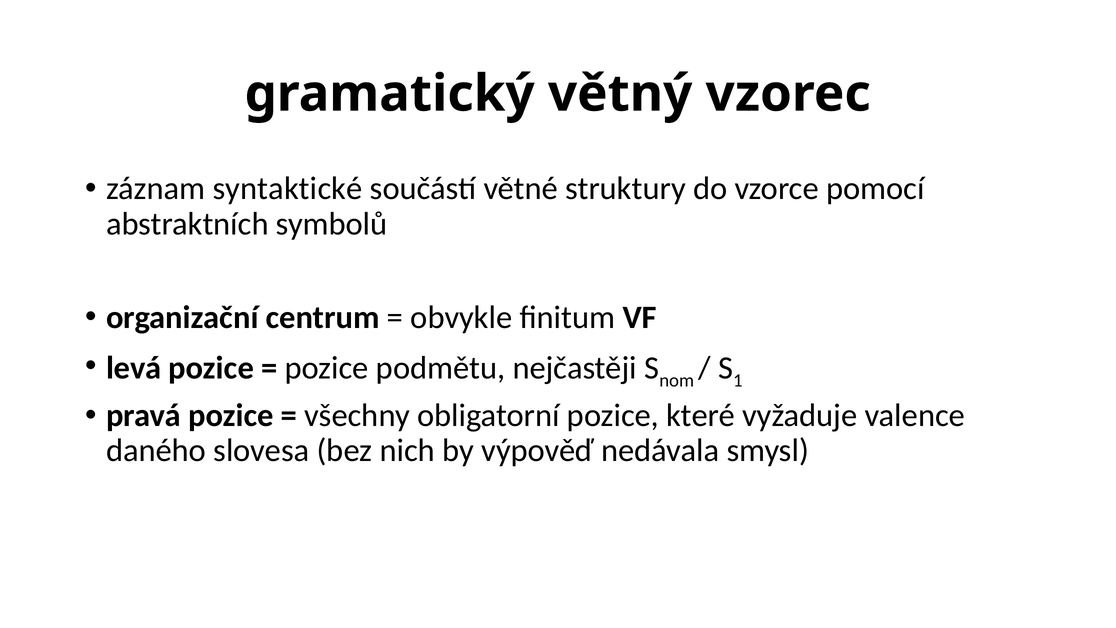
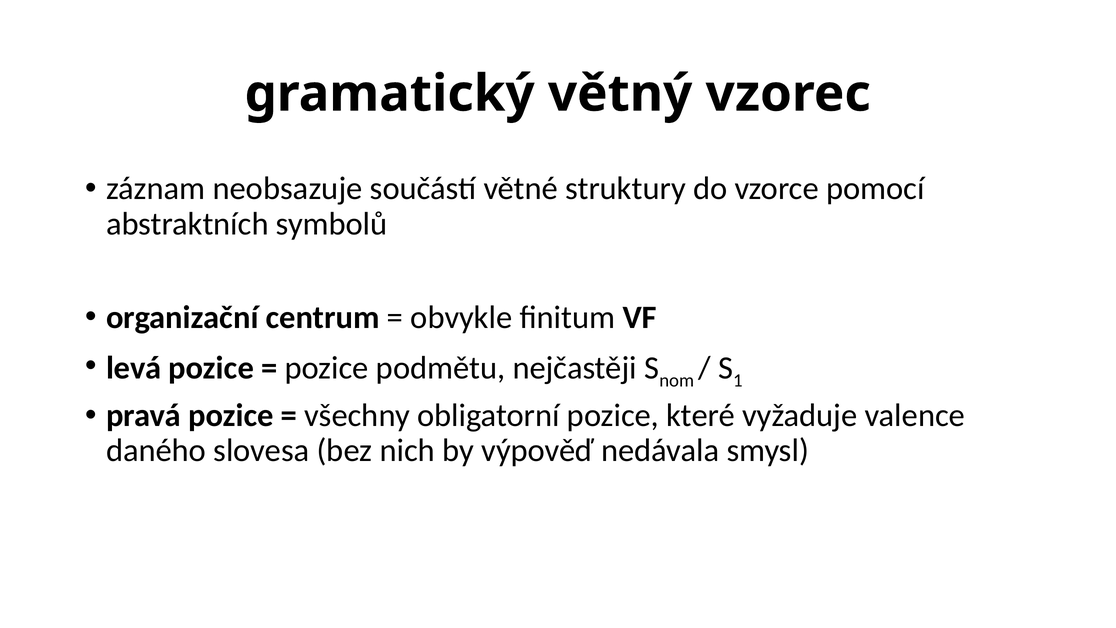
syntaktické: syntaktické -> neobsazuje
